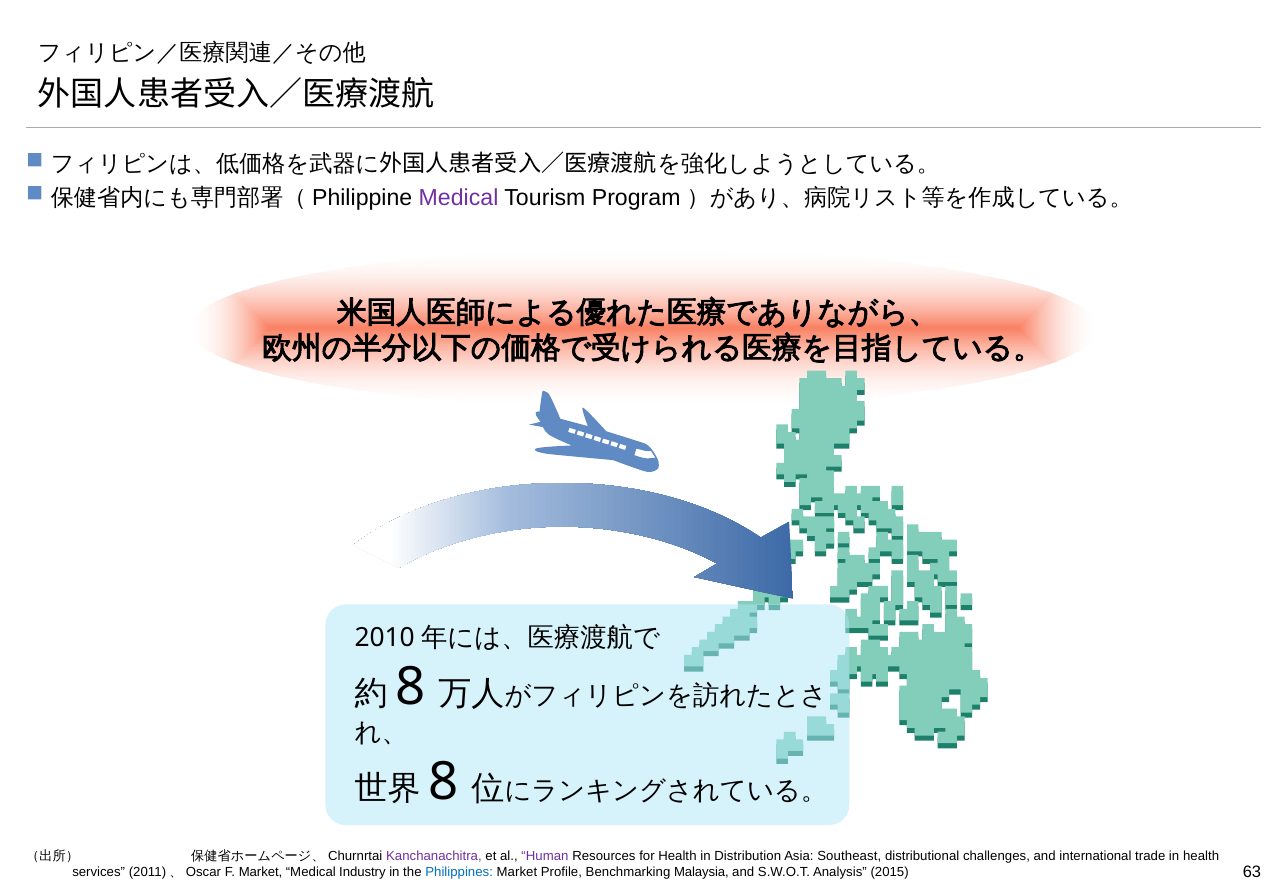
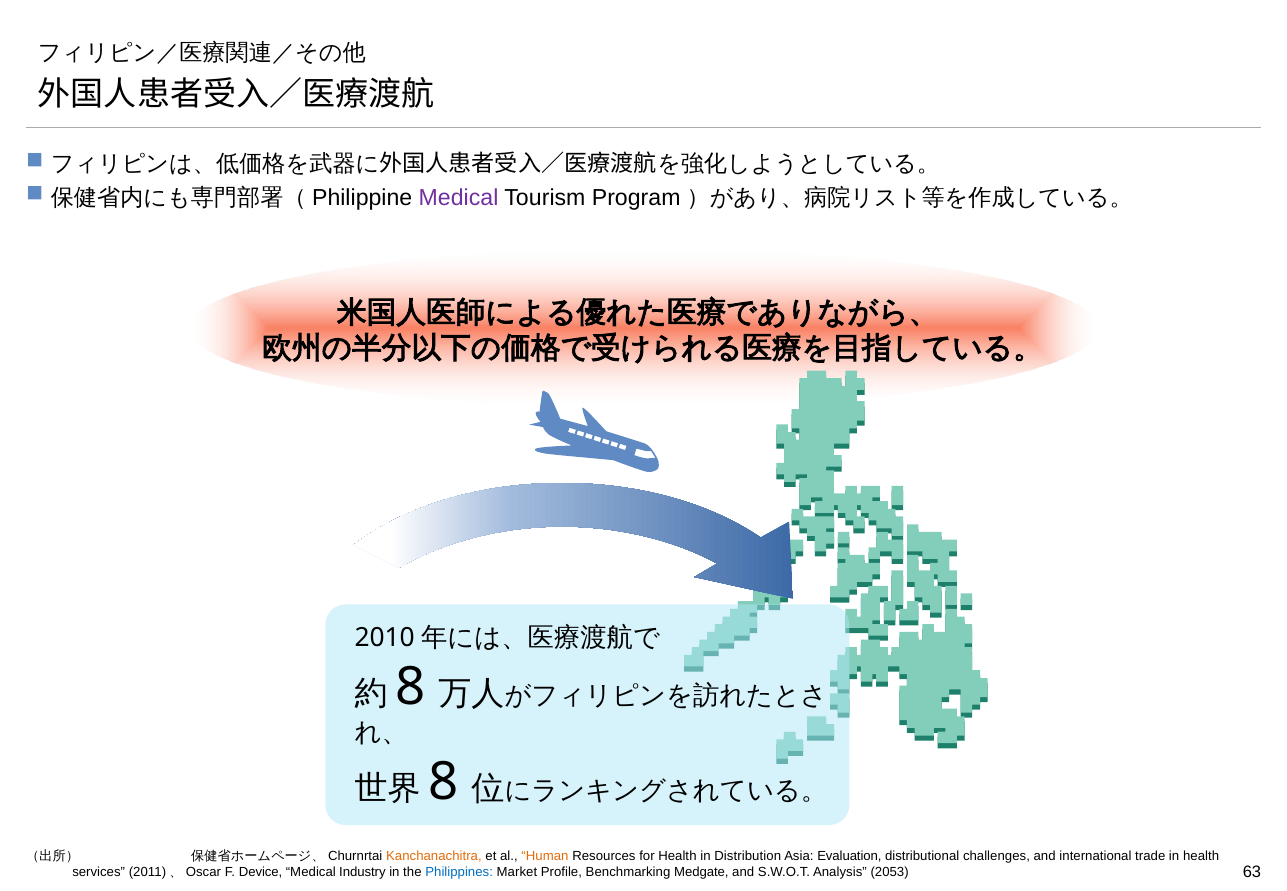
Kanchanachitra colour: purple -> orange
Human colour: purple -> orange
Southeast: Southeast -> Evaluation
F Market: Market -> Device
Malaysia: Malaysia -> Medgate
2015: 2015 -> 2053
